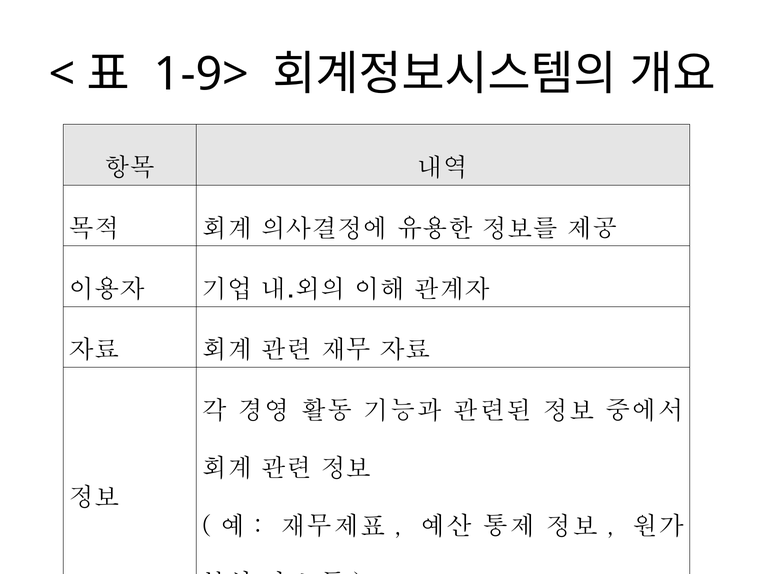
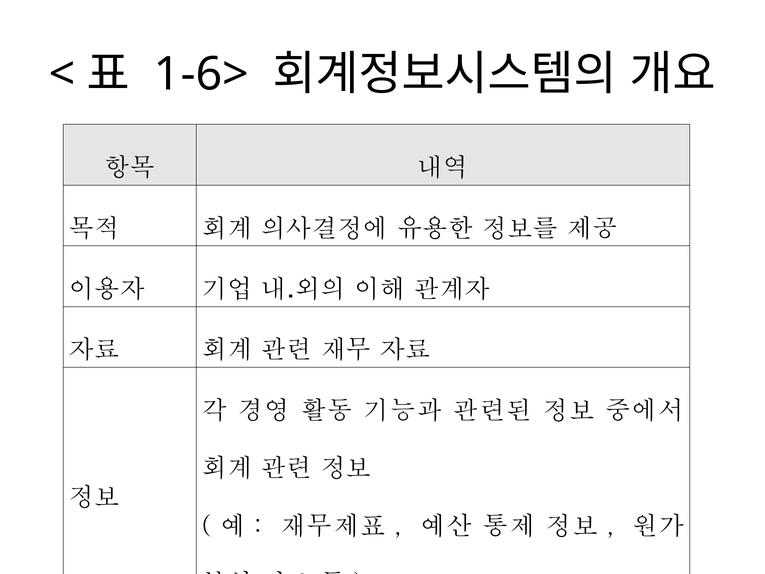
1-9>: 1-9> -> 1-6>
